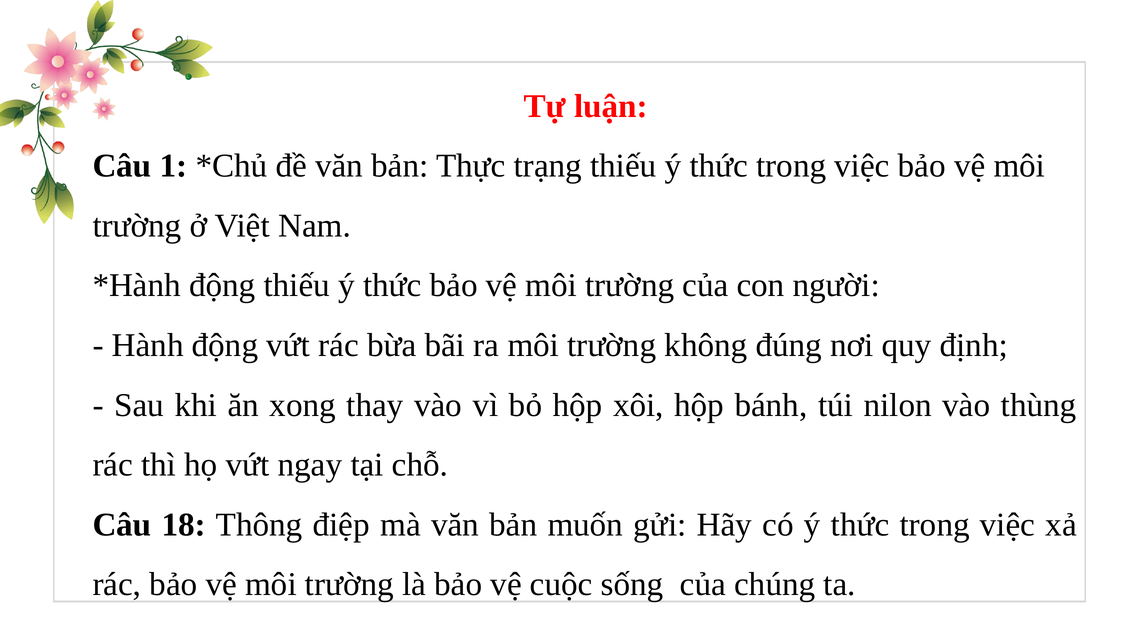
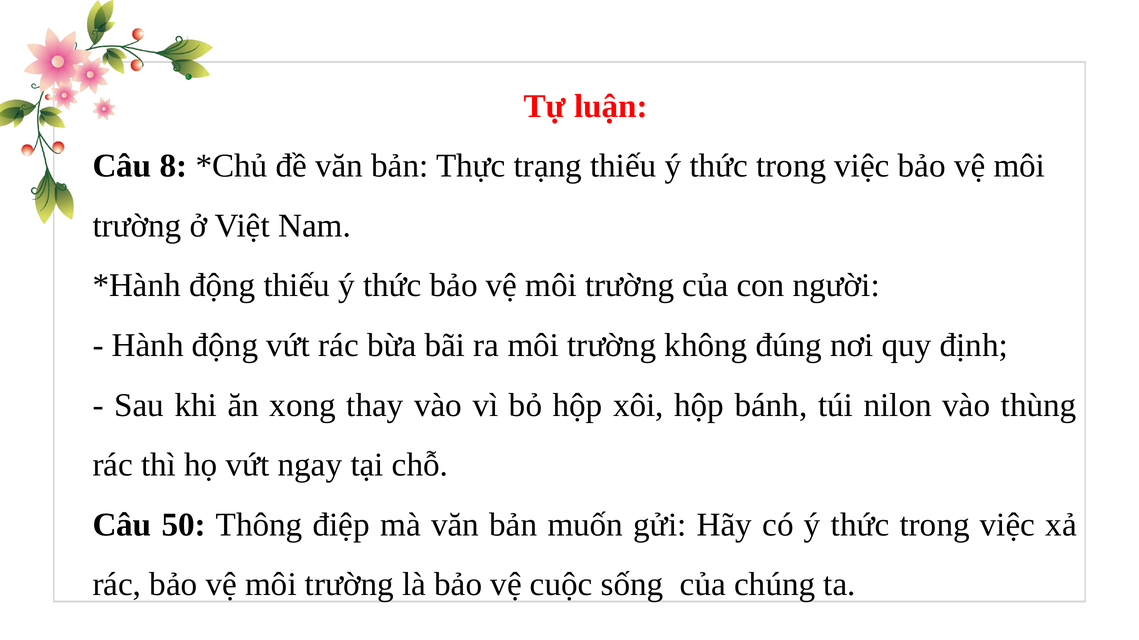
1: 1 -> 8
18: 18 -> 50
